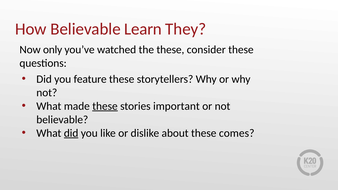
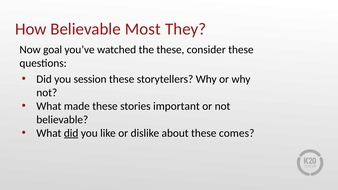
Learn: Learn -> Most
only: only -> goal
feature: feature -> session
these at (105, 106) underline: present -> none
